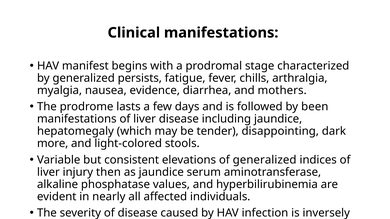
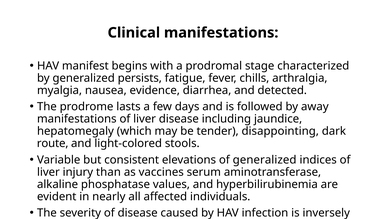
mothers: mothers -> detected
been: been -> away
more: more -> route
injury then: then -> than
as jaundice: jaundice -> vaccines
